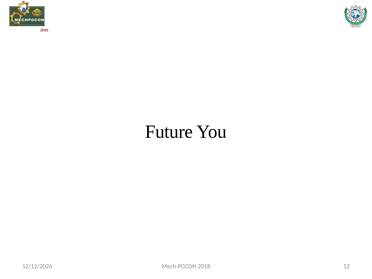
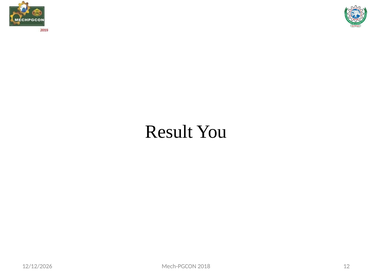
Future: Future -> Result
